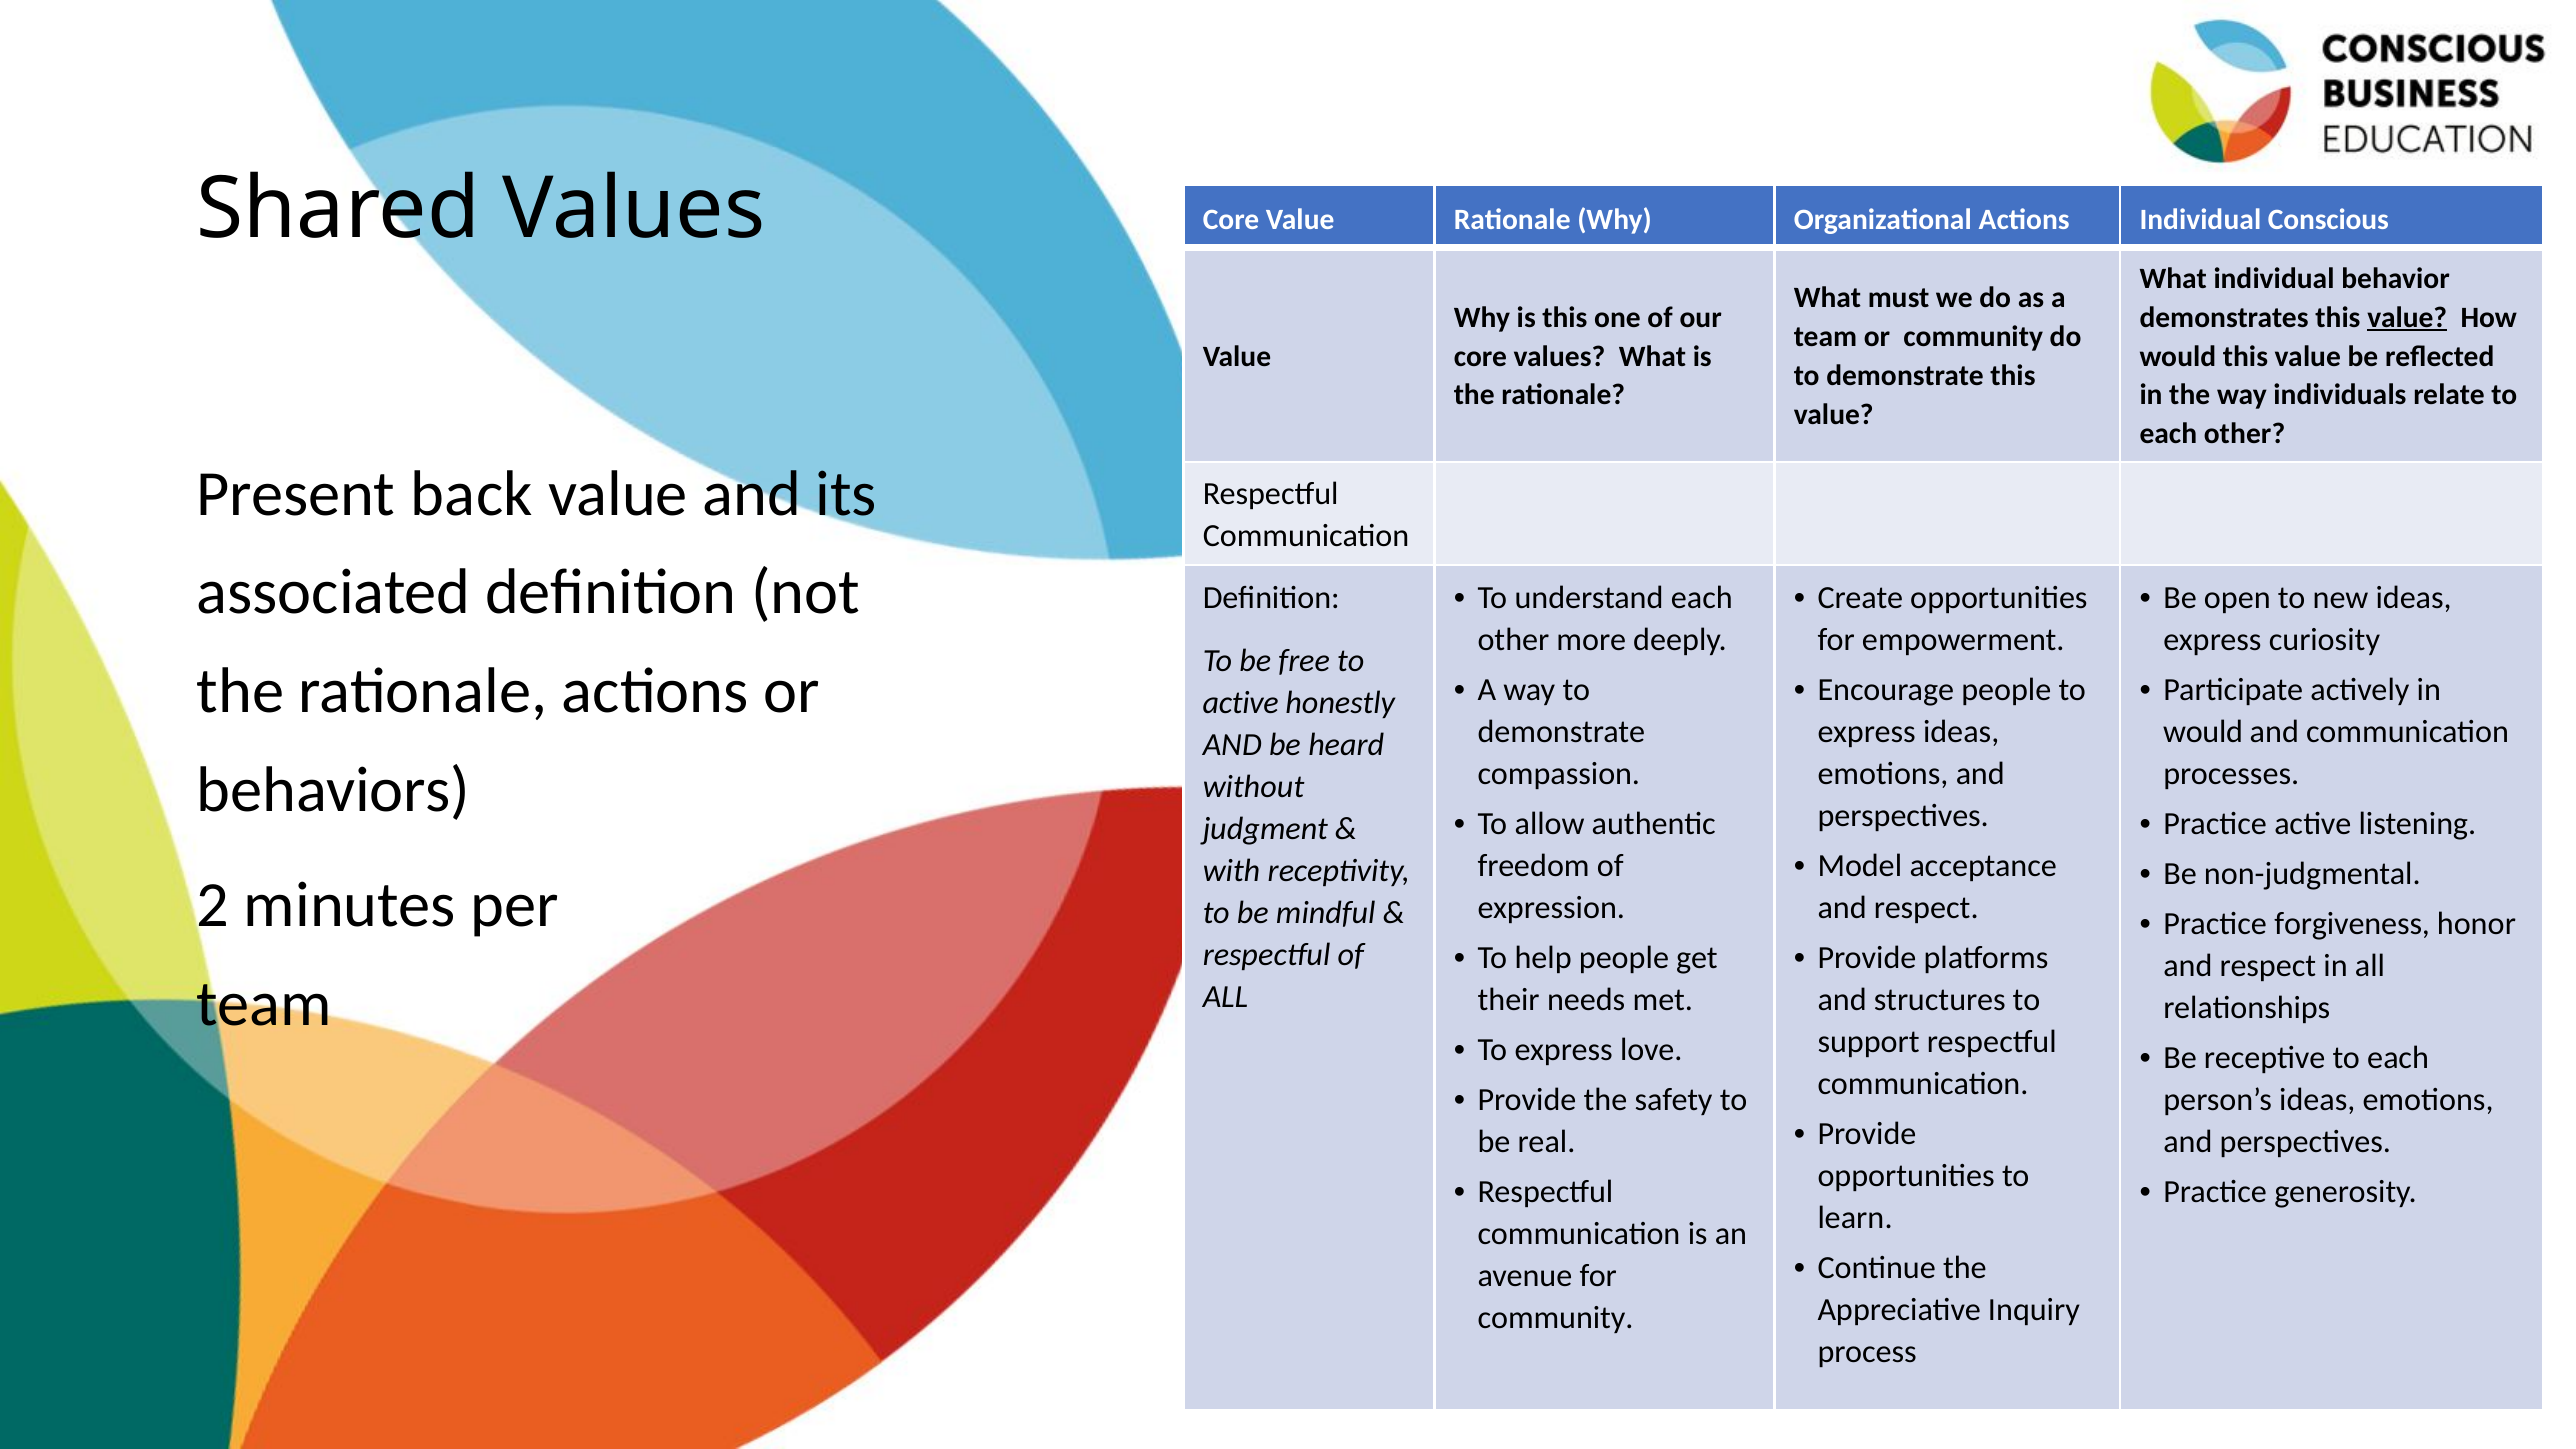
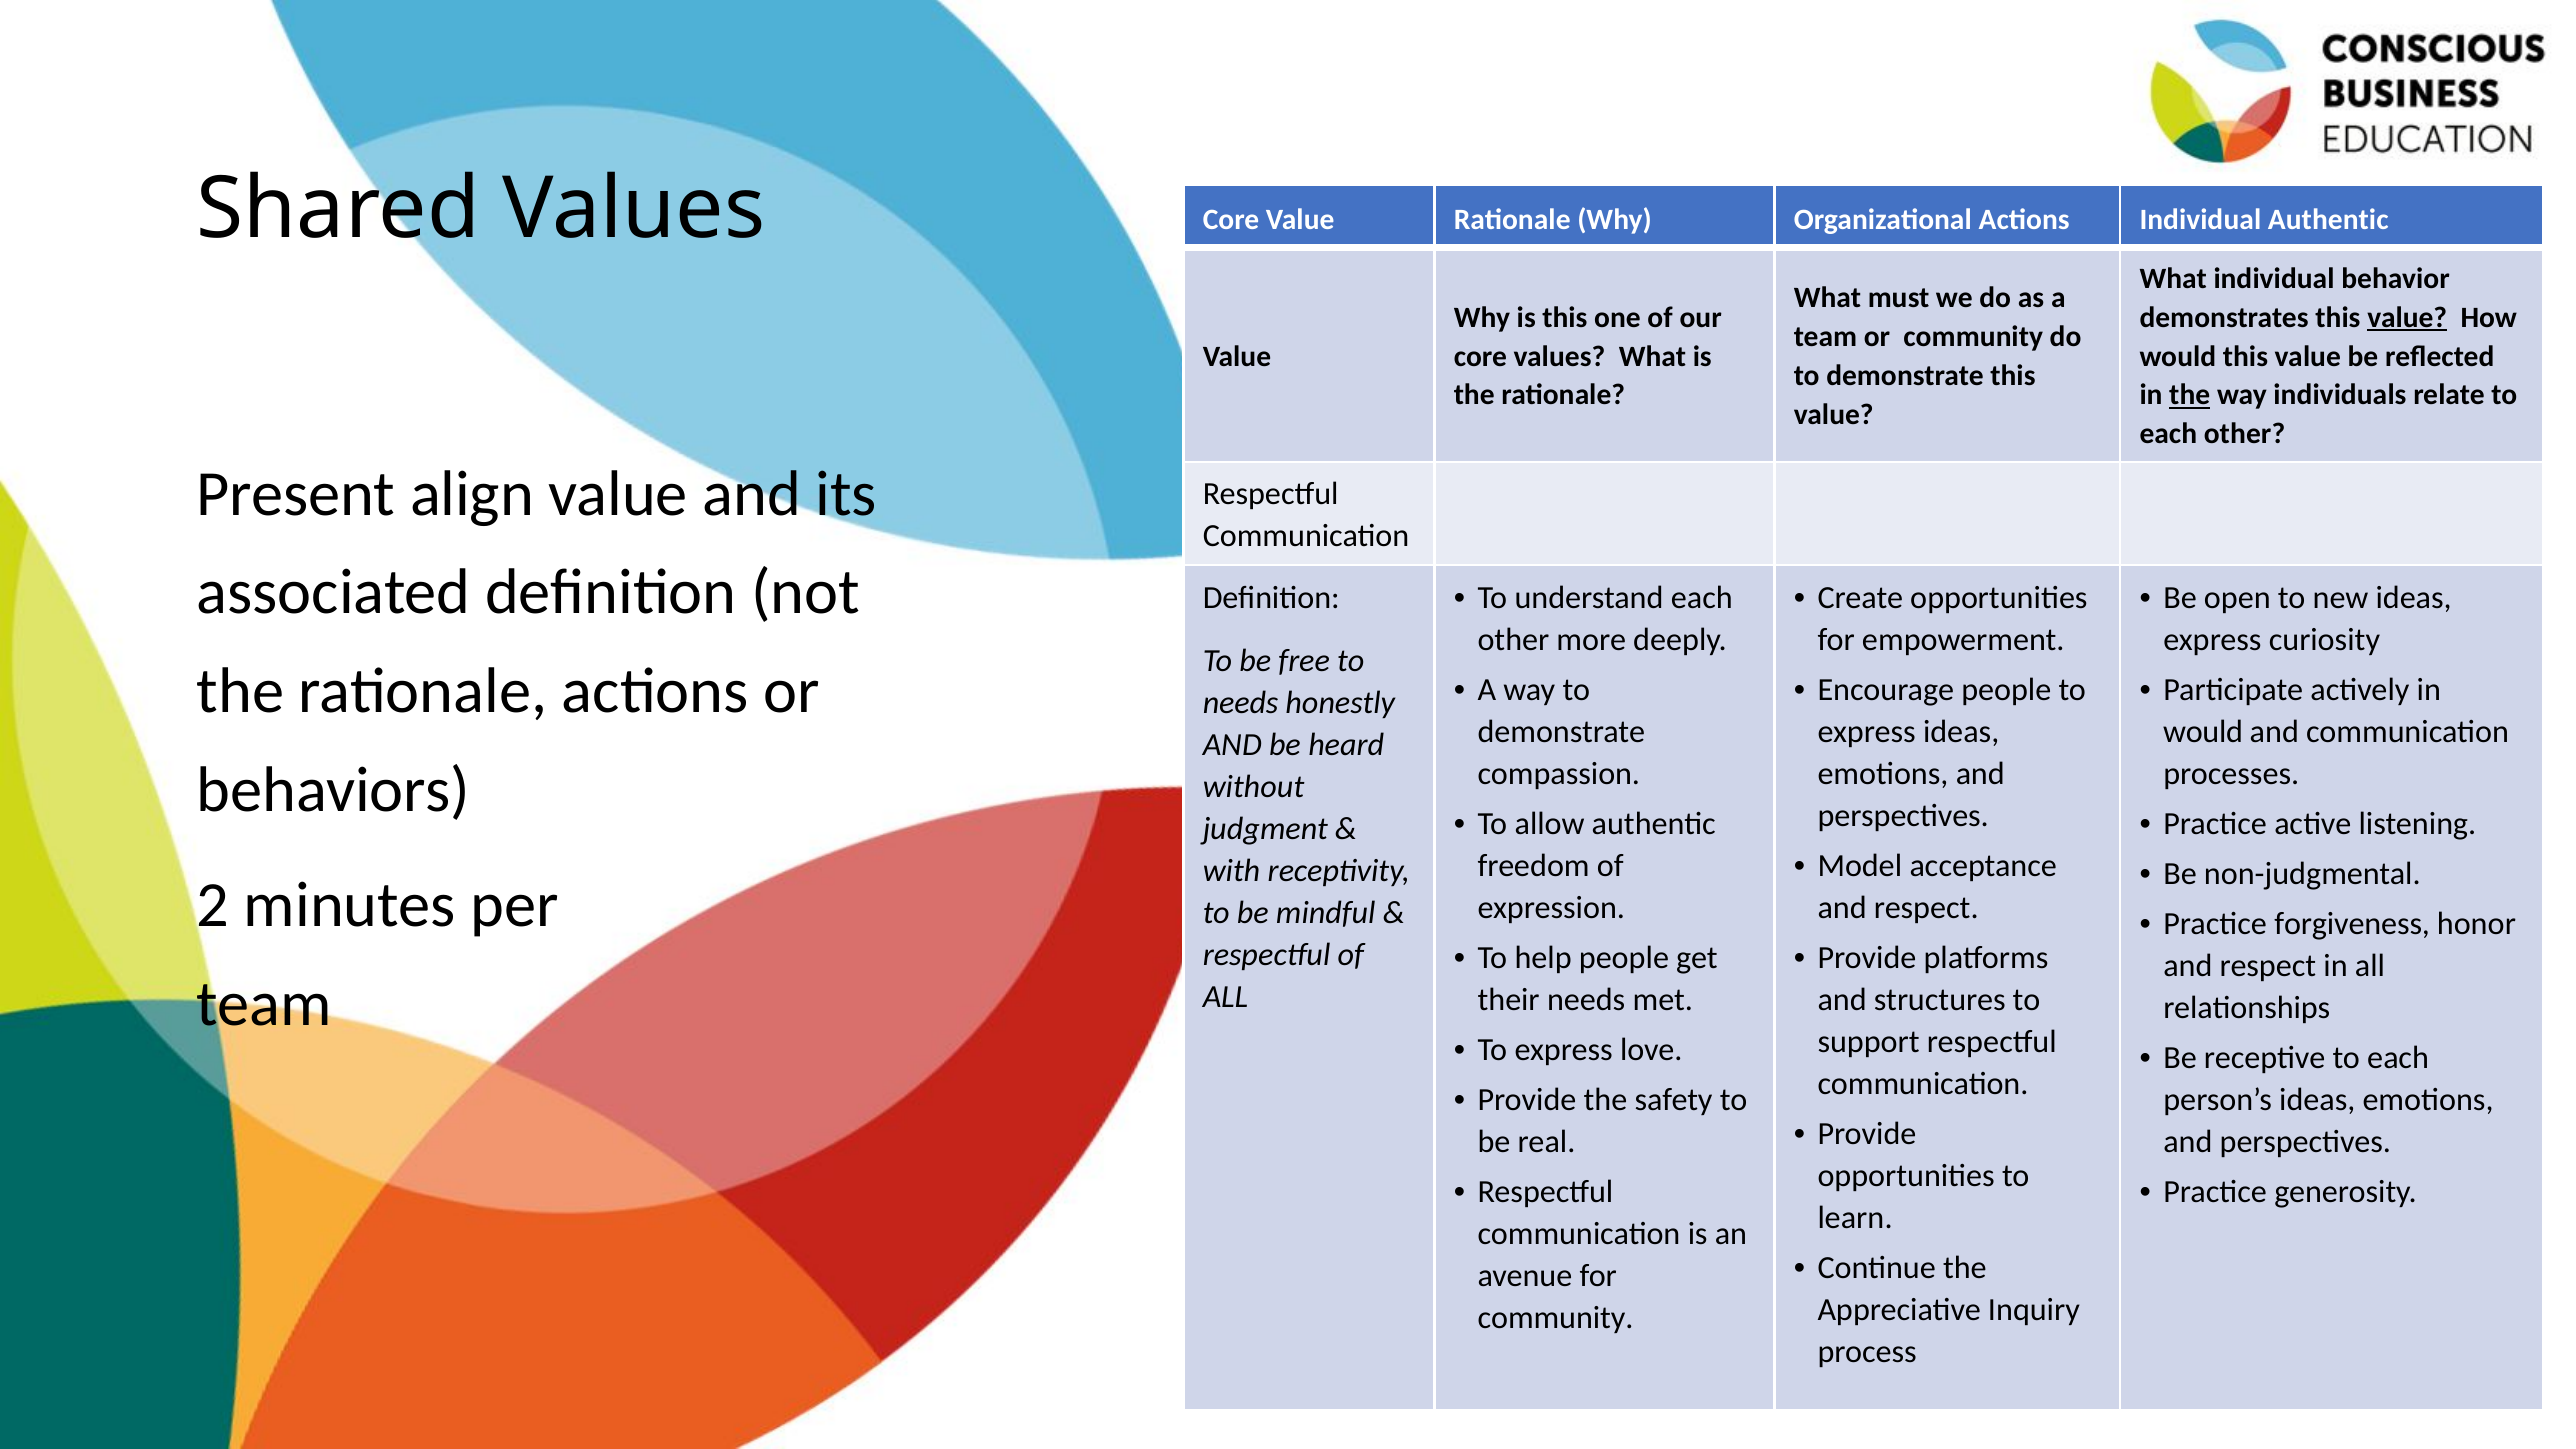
Individual Conscious: Conscious -> Authentic
the at (2190, 395) underline: none -> present
back: back -> align
active at (1241, 703): active -> needs
